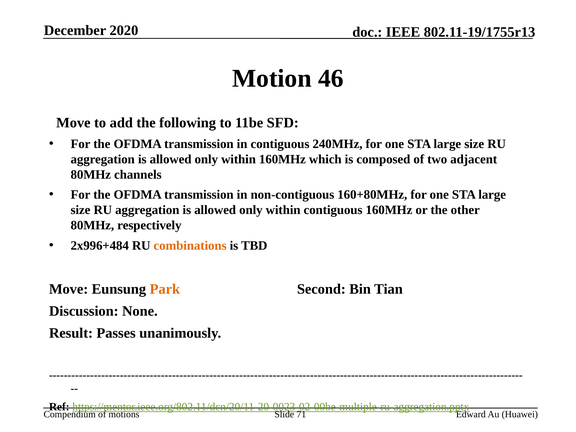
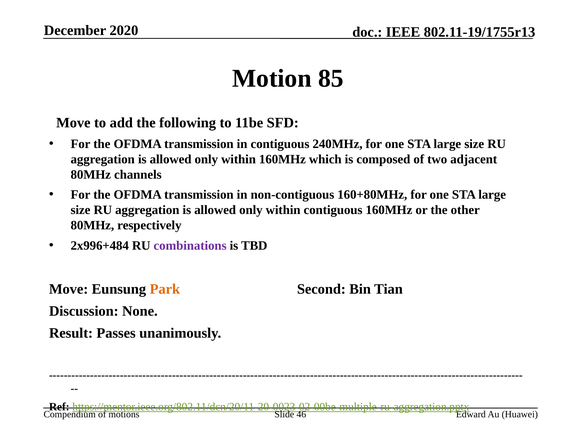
46: 46 -> 85
combinations colour: orange -> purple
71: 71 -> 46
